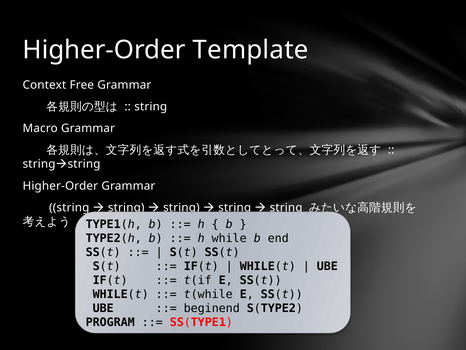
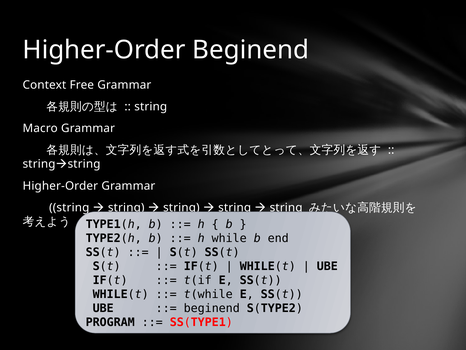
Higher-Order Template: Template -> Beginend
